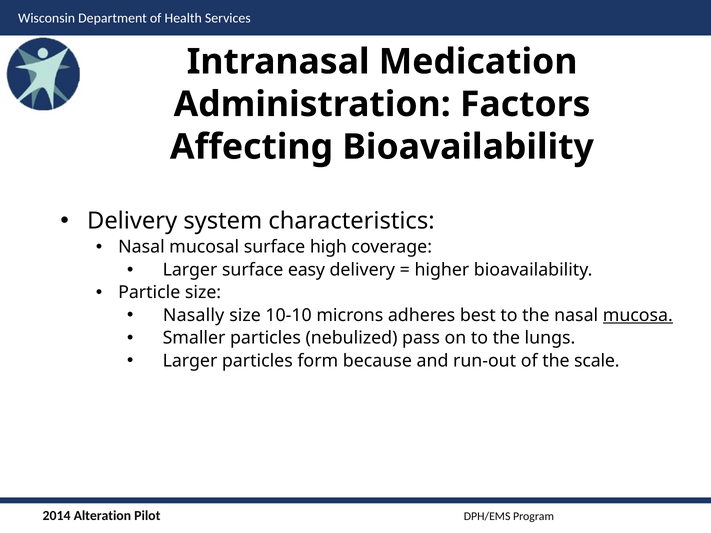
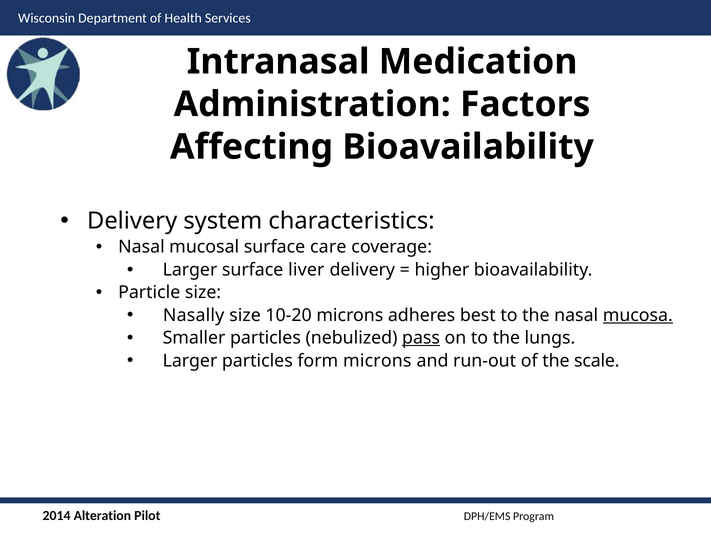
high: high -> care
easy: easy -> liver
10-10: 10-10 -> 10-20
pass underline: none -> present
form because: because -> microns
